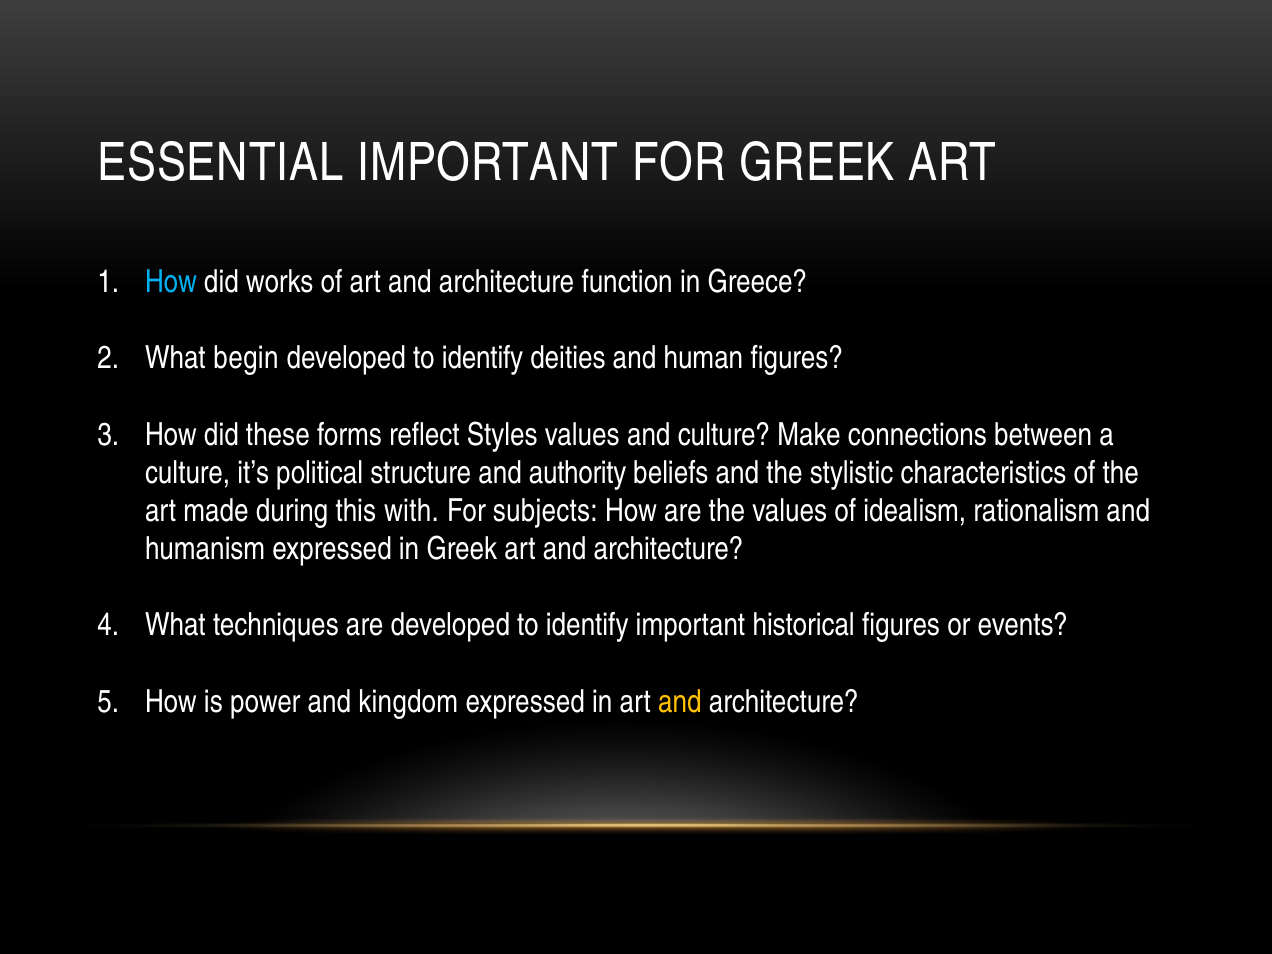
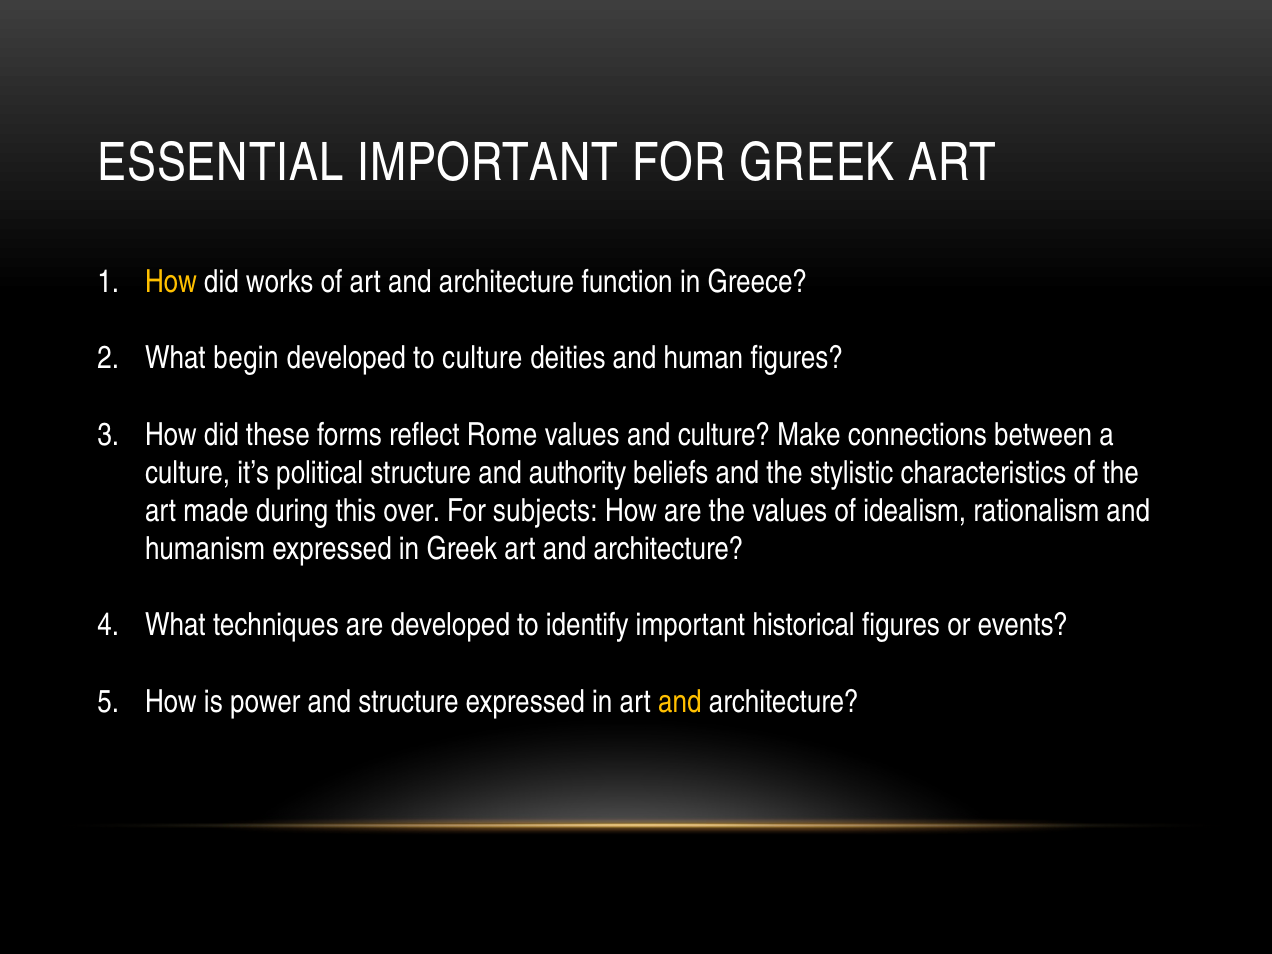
How at (171, 282) colour: light blue -> yellow
identify at (483, 358): identify -> culture
Styles: Styles -> Rome
with: with -> over
and kingdom: kingdom -> structure
